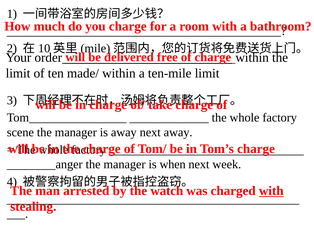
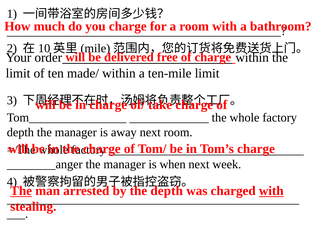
scene at (20, 132): scene -> depth
next away: away -> room
The at (21, 190) underline: none -> present
the watch: watch -> depth
